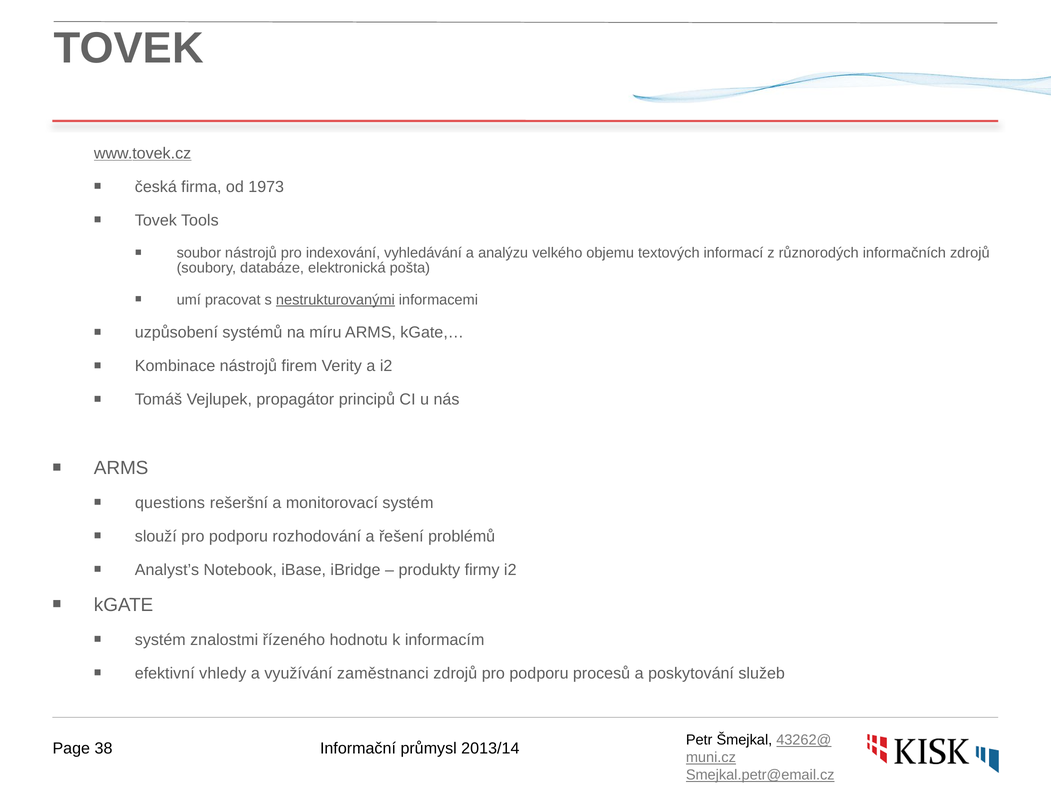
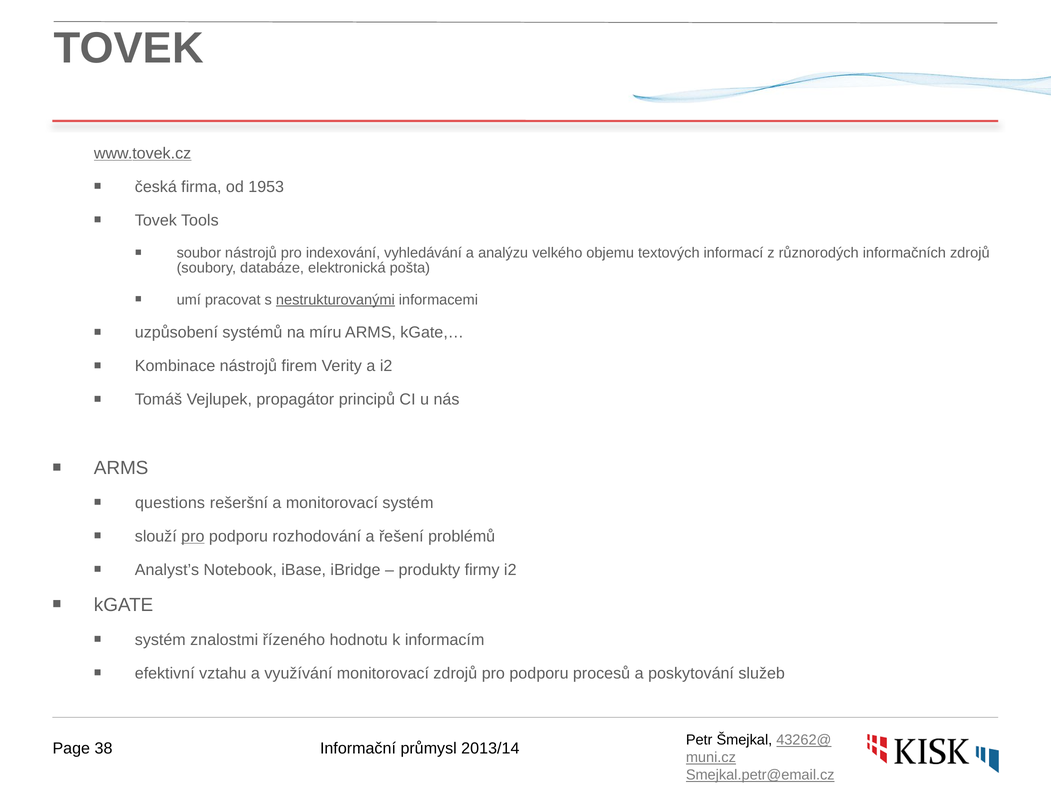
1973: 1973 -> 1953
pro at (193, 537) underline: none -> present
vhledy: vhledy -> vztahu
využívání zaměstnanci: zaměstnanci -> monitorovací
